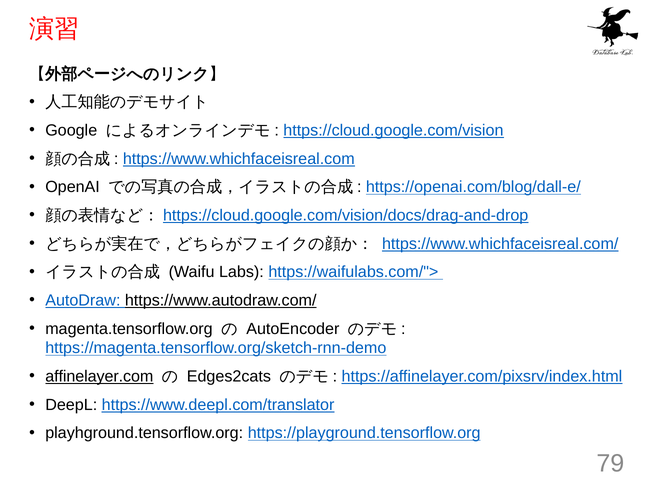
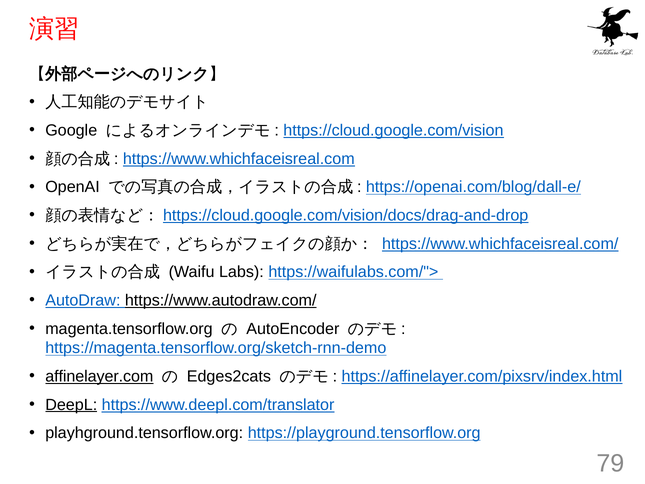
DeepL underline: none -> present
